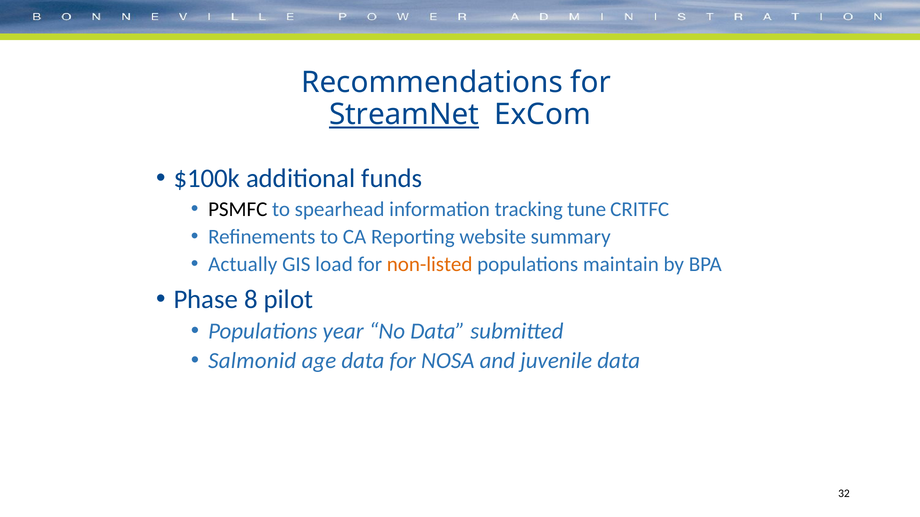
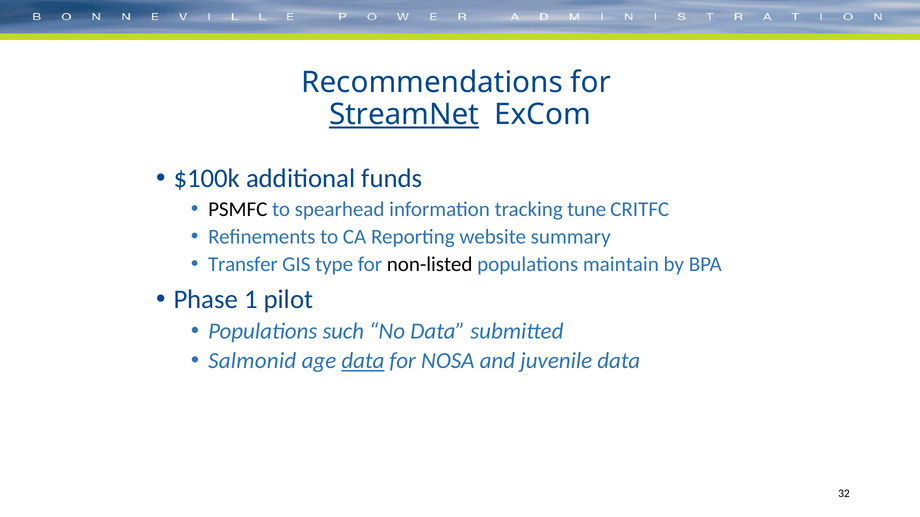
Actually: Actually -> Transfer
load: load -> type
non-listed colour: orange -> black
8: 8 -> 1
year: year -> such
data at (363, 361) underline: none -> present
